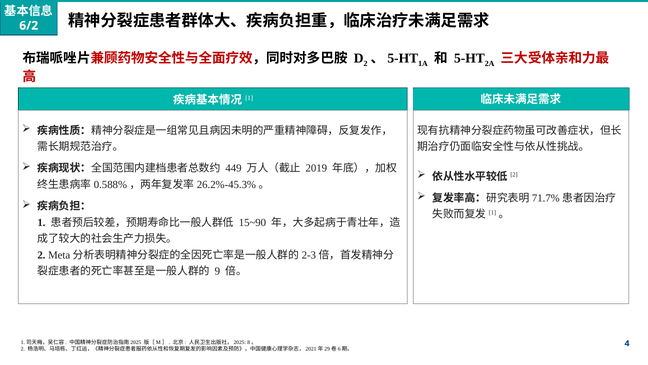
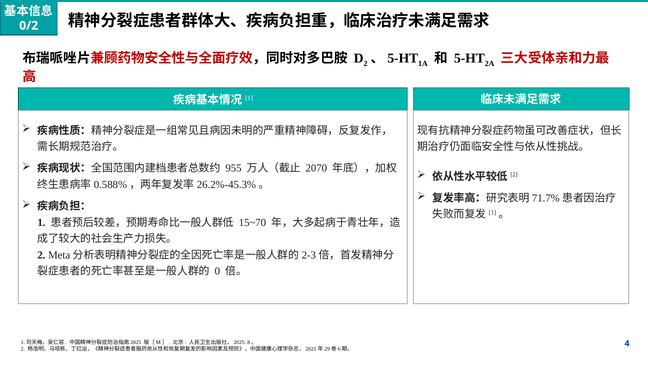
6/2: 6/2 -> 0/2
449: 449 -> 955
2019: 2019 -> 2070
15~90: 15~90 -> 15~70
9: 9 -> 0
